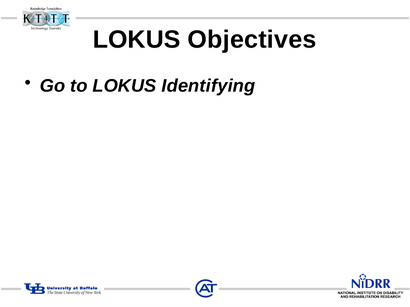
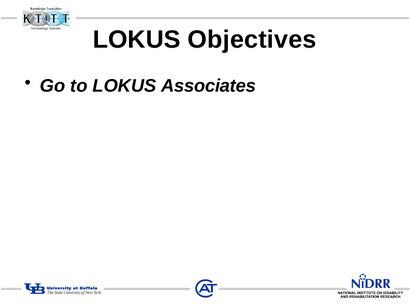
Identifying: Identifying -> Associates
